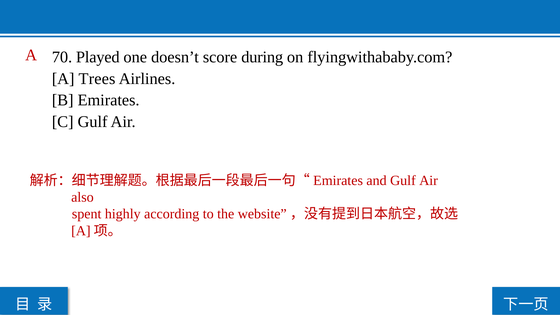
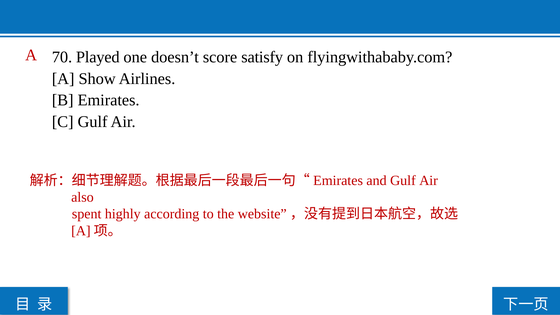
during: during -> satisfy
Trees: Trees -> Show
